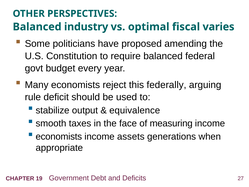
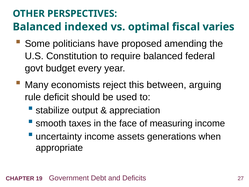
industry: industry -> indexed
federally: federally -> between
equivalence: equivalence -> appreciation
economists at (59, 136): economists -> uncertainty
